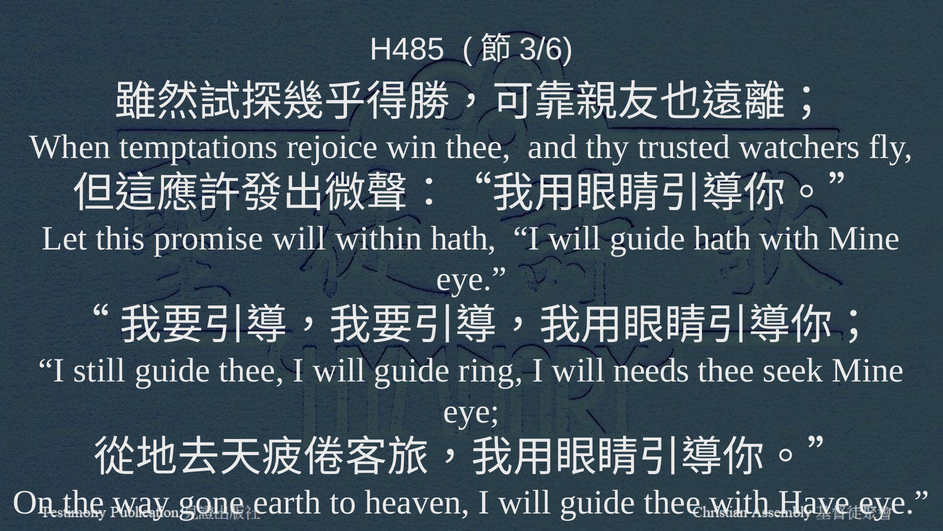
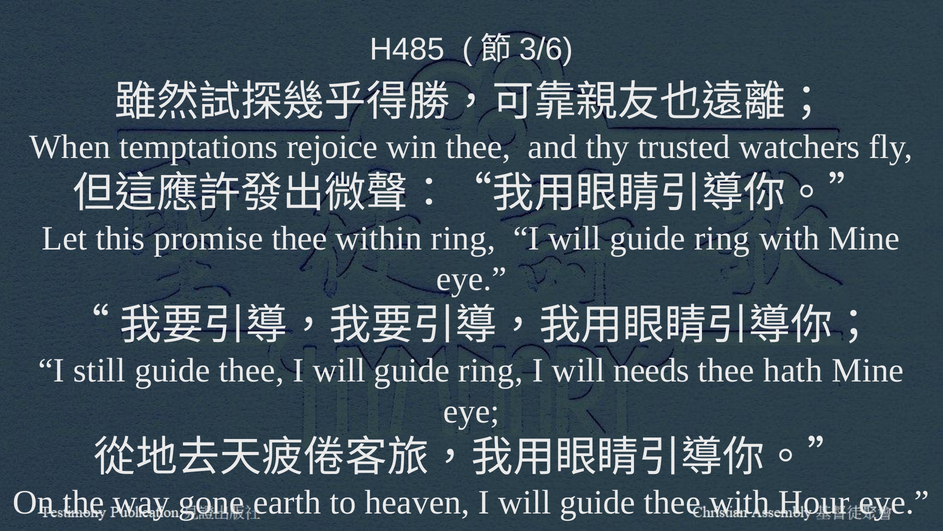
promise will: will -> thee
within hath: hath -> ring
hath at (722, 238): hath -> ring
seek: seek -> hath
Have: Have -> Hour
